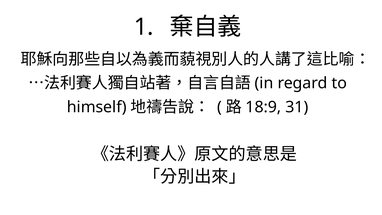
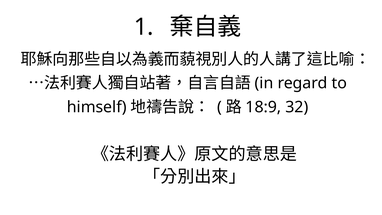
31: 31 -> 32
